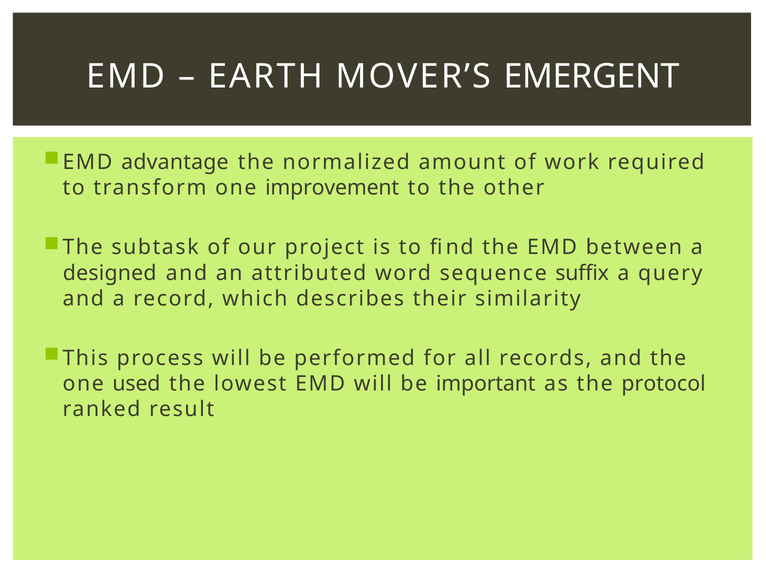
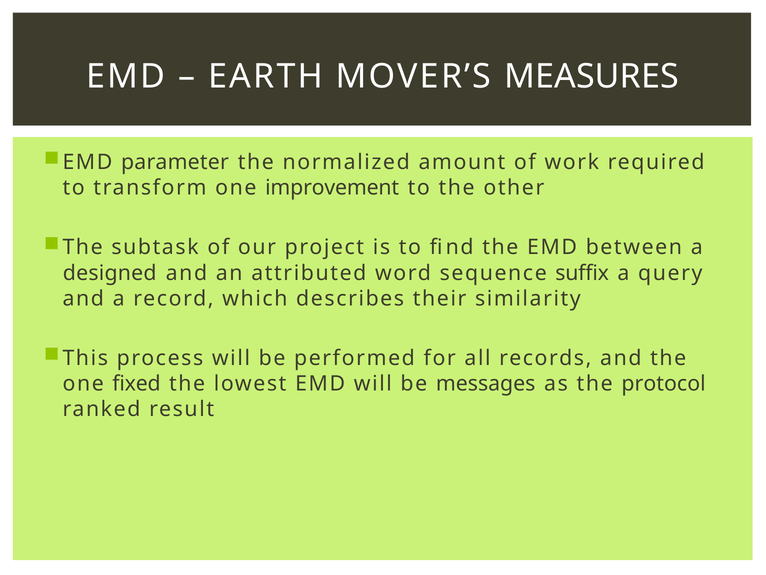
EMERGENT: EMERGENT -> MEASURES
advantage: advantage -> parameter
used: used -> fixed
important: important -> messages
